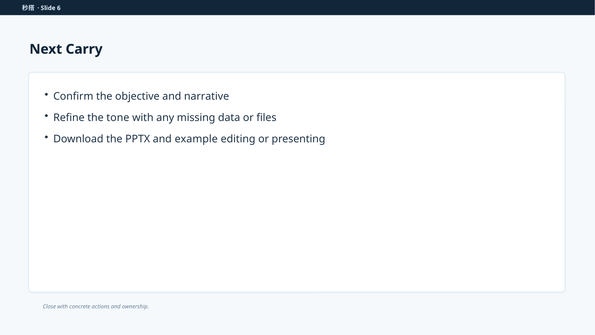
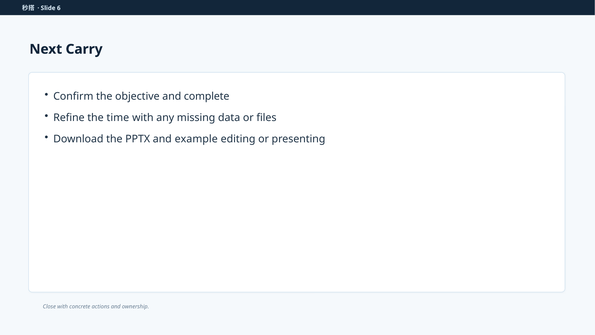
narrative: narrative -> complete
tone: tone -> time
